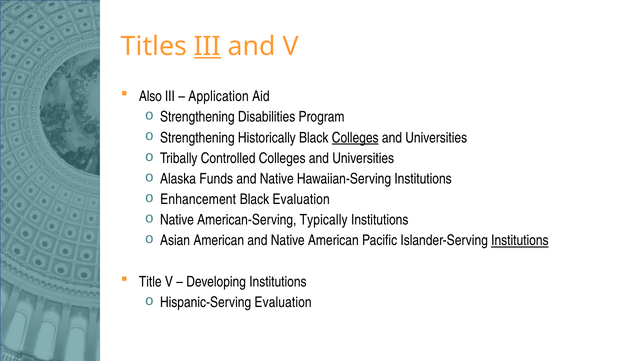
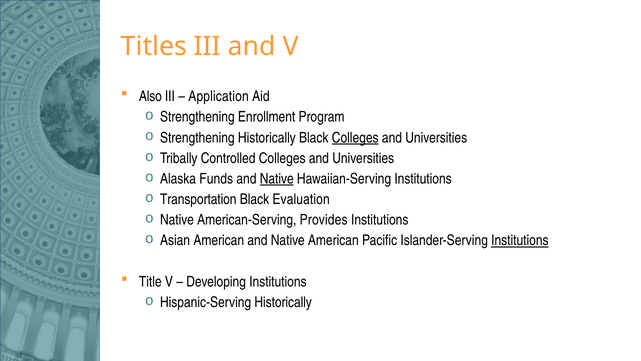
III at (207, 46) underline: present -> none
Disabilities: Disabilities -> Enrollment
Native at (277, 179) underline: none -> present
Enhancement: Enhancement -> Transportation
Typically: Typically -> Provides
Hispanic-Serving Evaluation: Evaluation -> Historically
